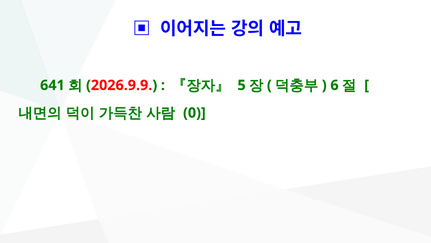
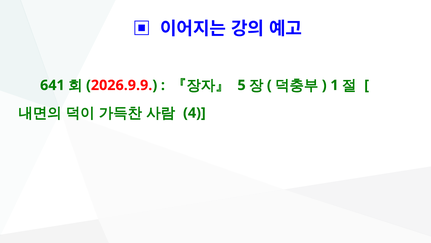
6: 6 -> 1
0: 0 -> 4
